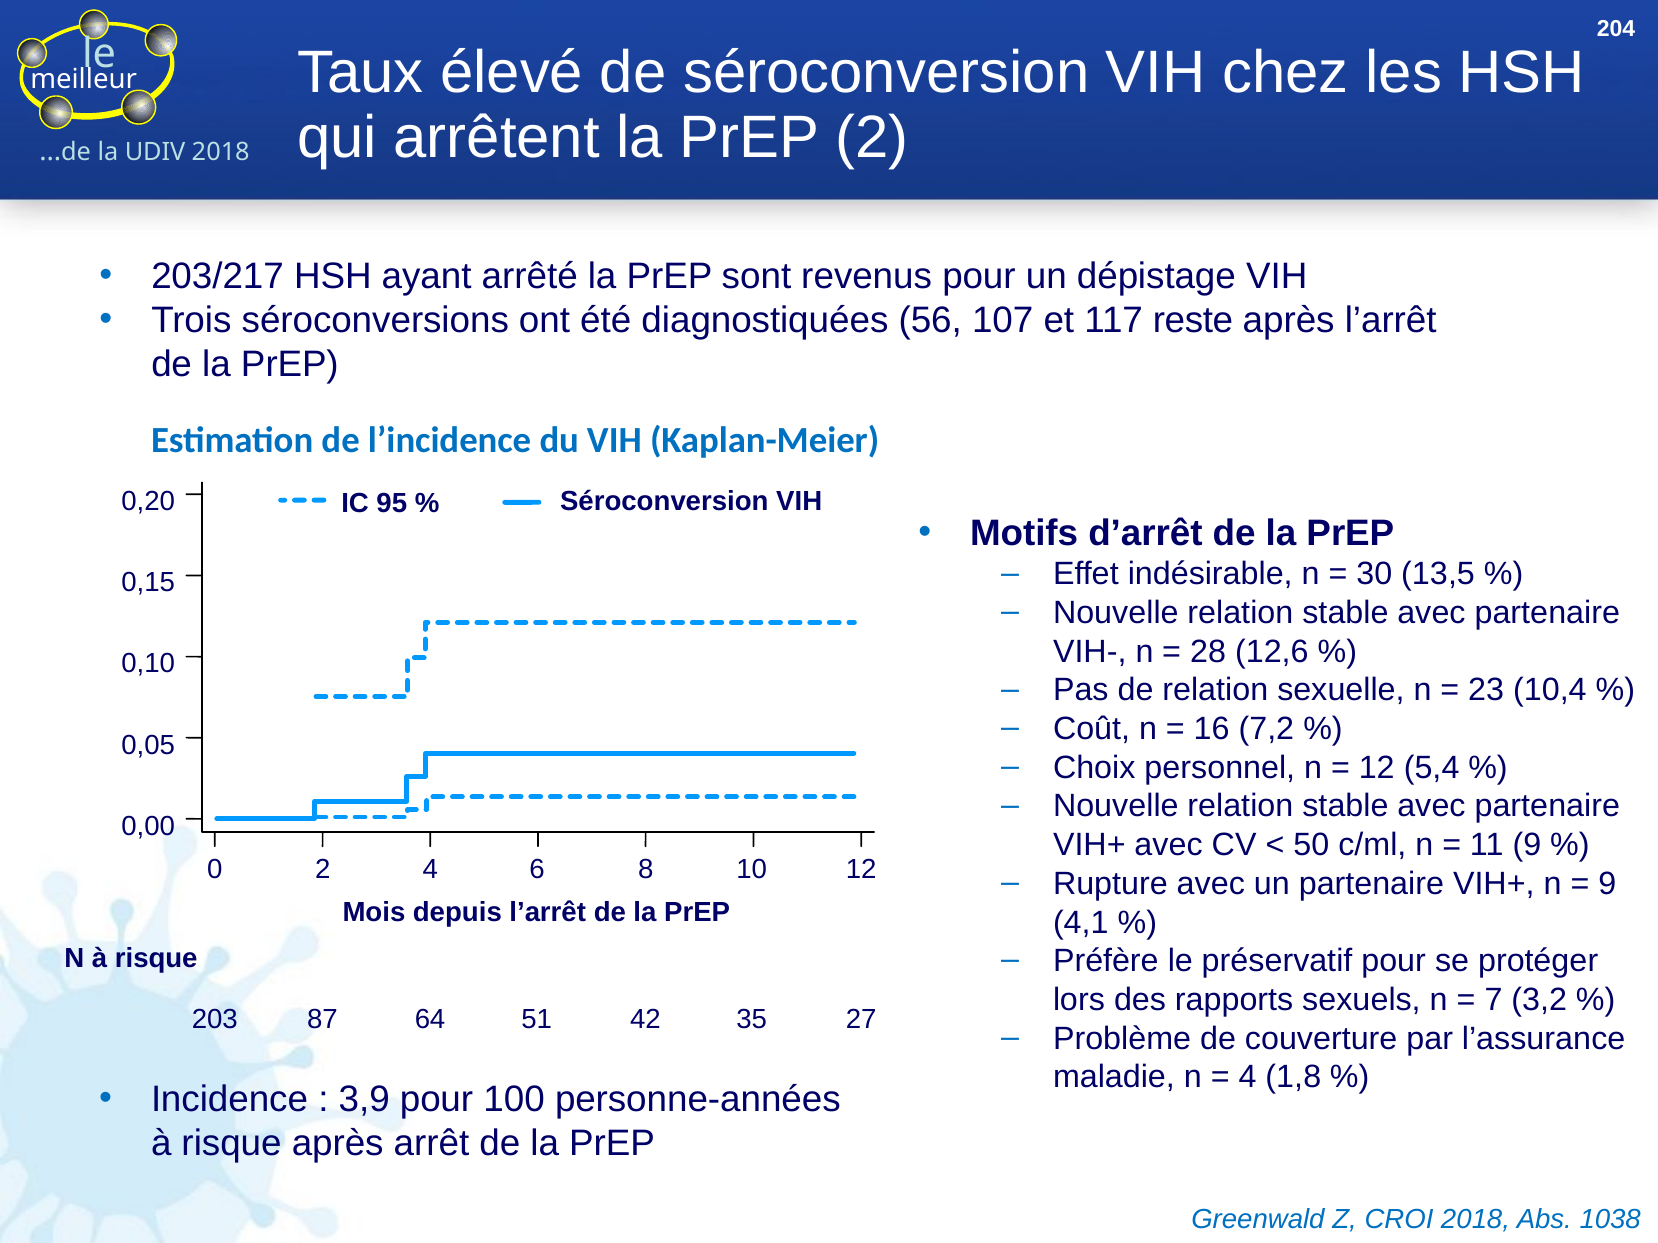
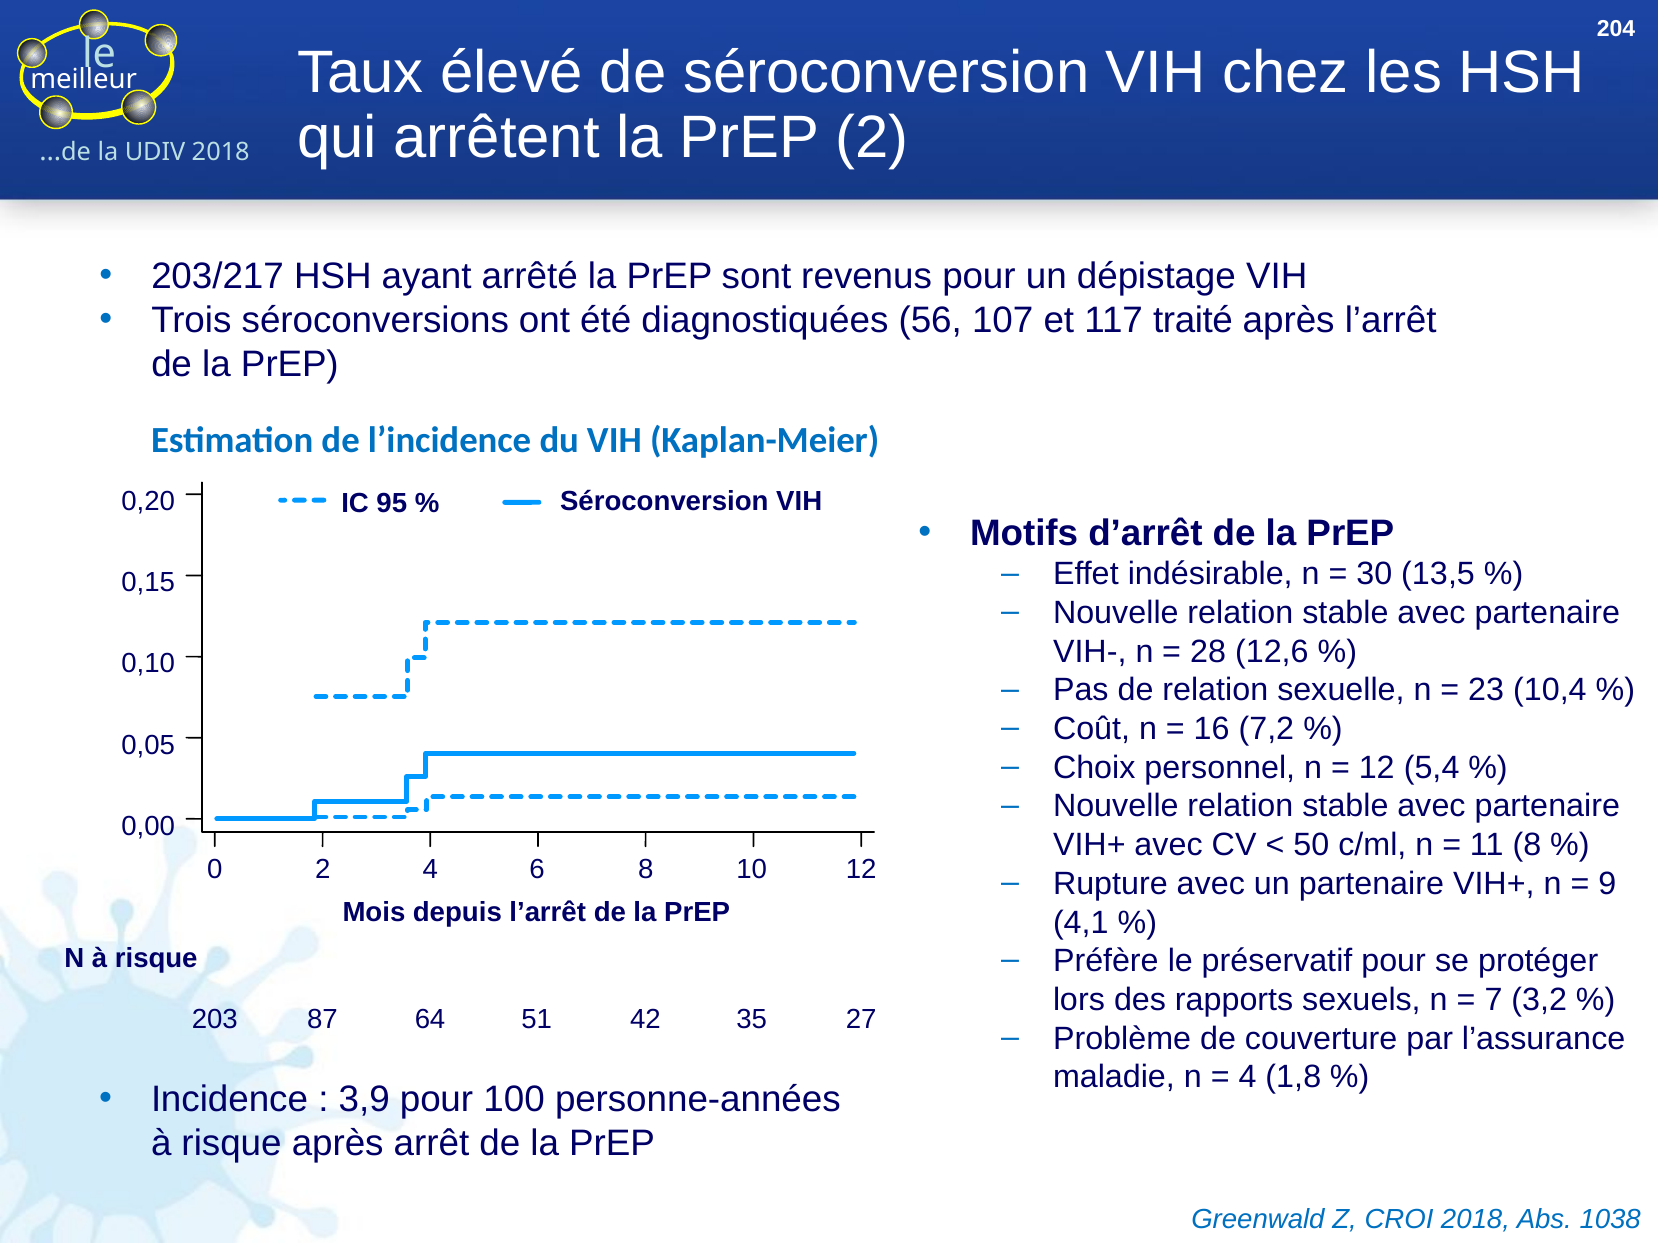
reste: reste -> traité
11 9: 9 -> 8
